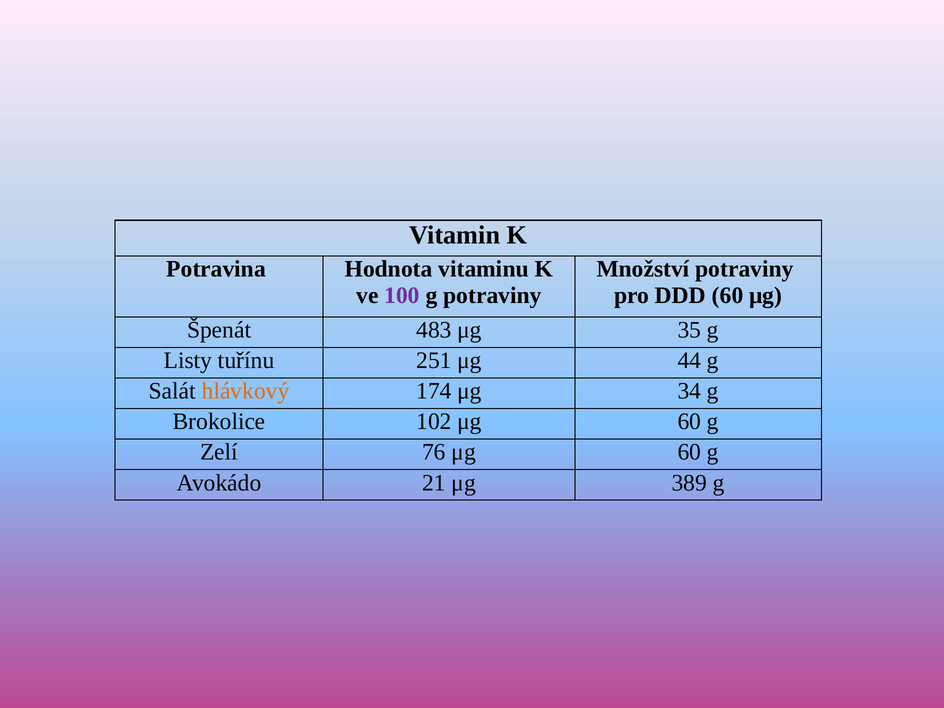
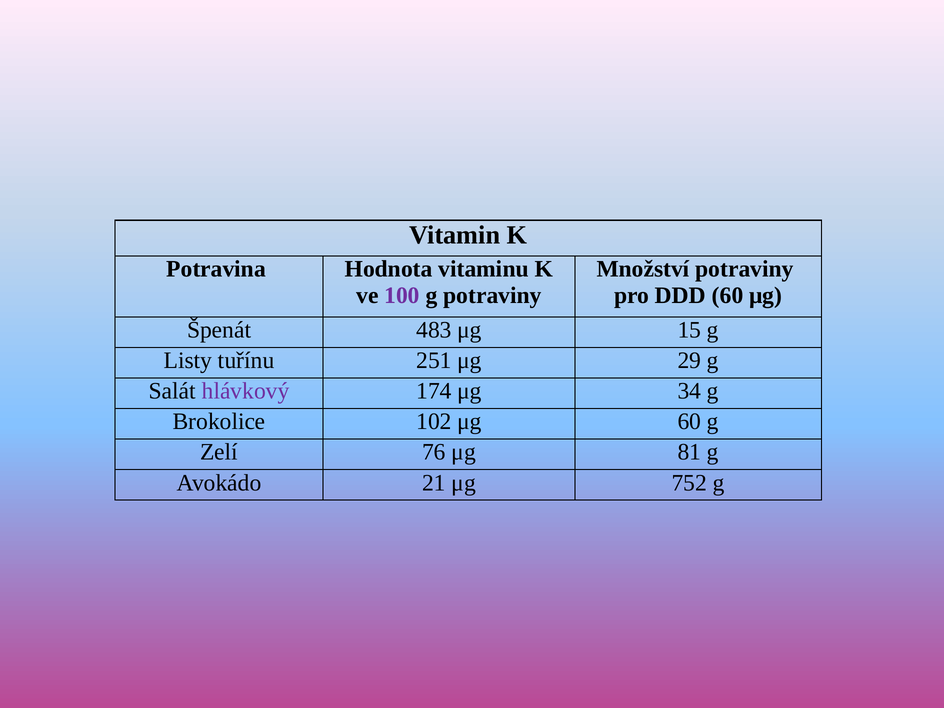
35: 35 -> 15
44: 44 -> 29
hlávkový colour: orange -> purple
76 μg 60: 60 -> 81
389: 389 -> 752
